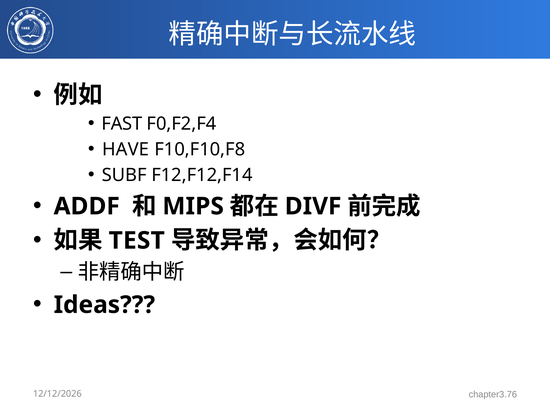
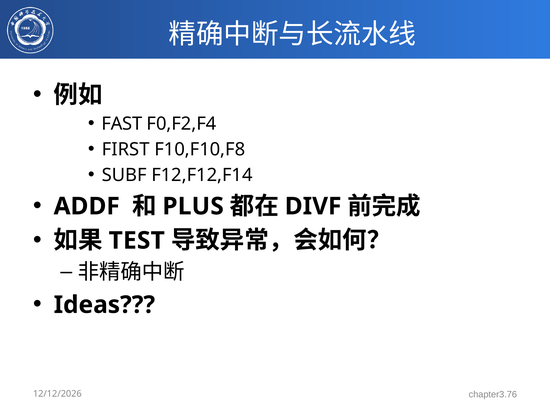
HAVE: HAVE -> FIRST
MIPS: MIPS -> PLUS
